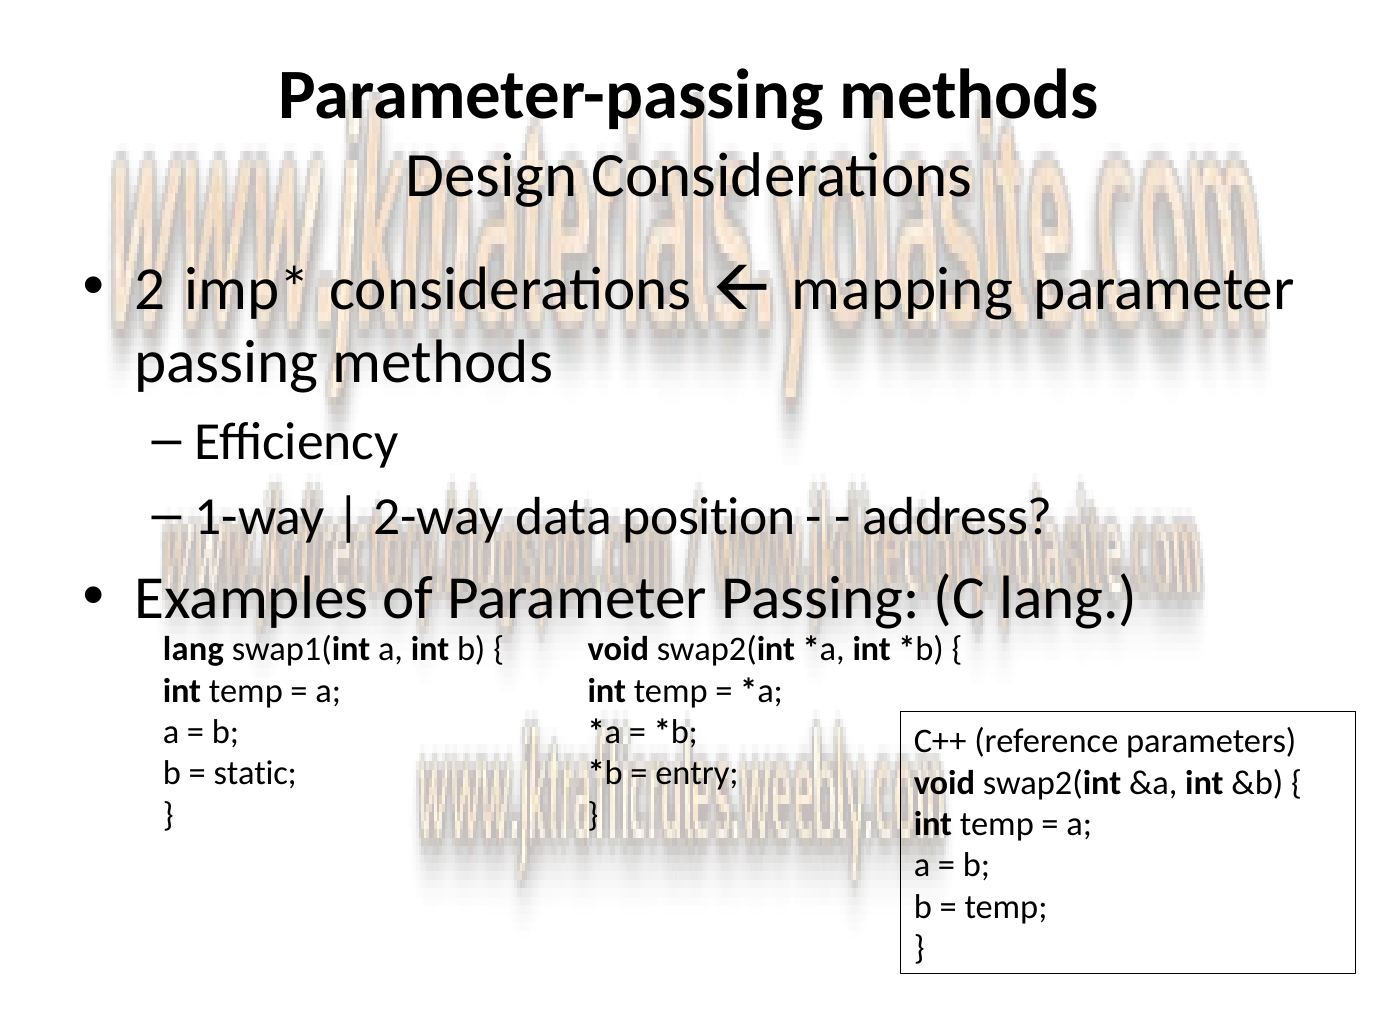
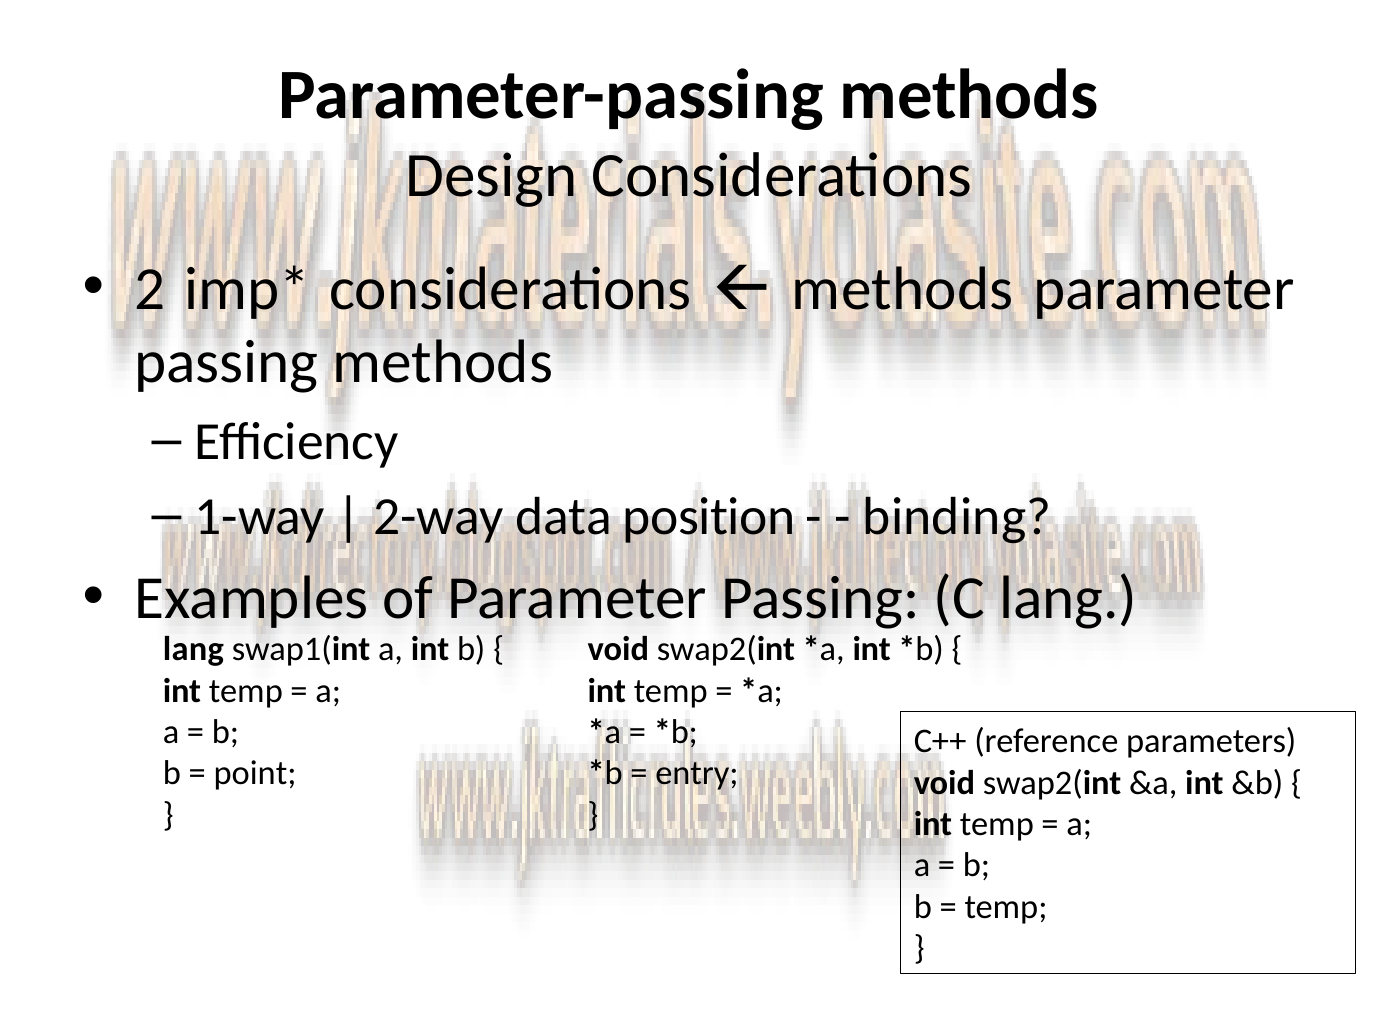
mapping at (903, 289): mapping -> methods
address: address -> binding
static: static -> point
